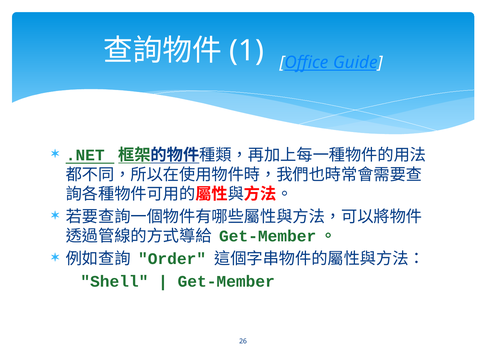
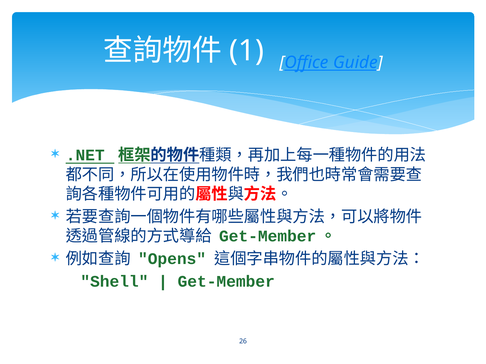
Order: Order -> Opens
